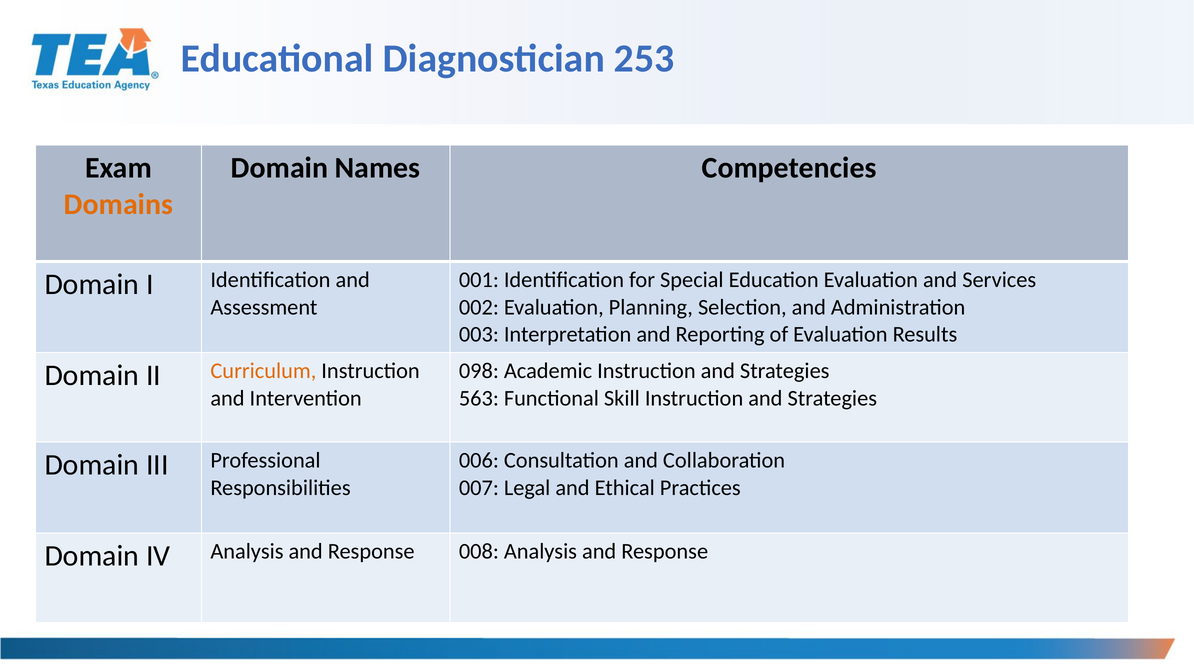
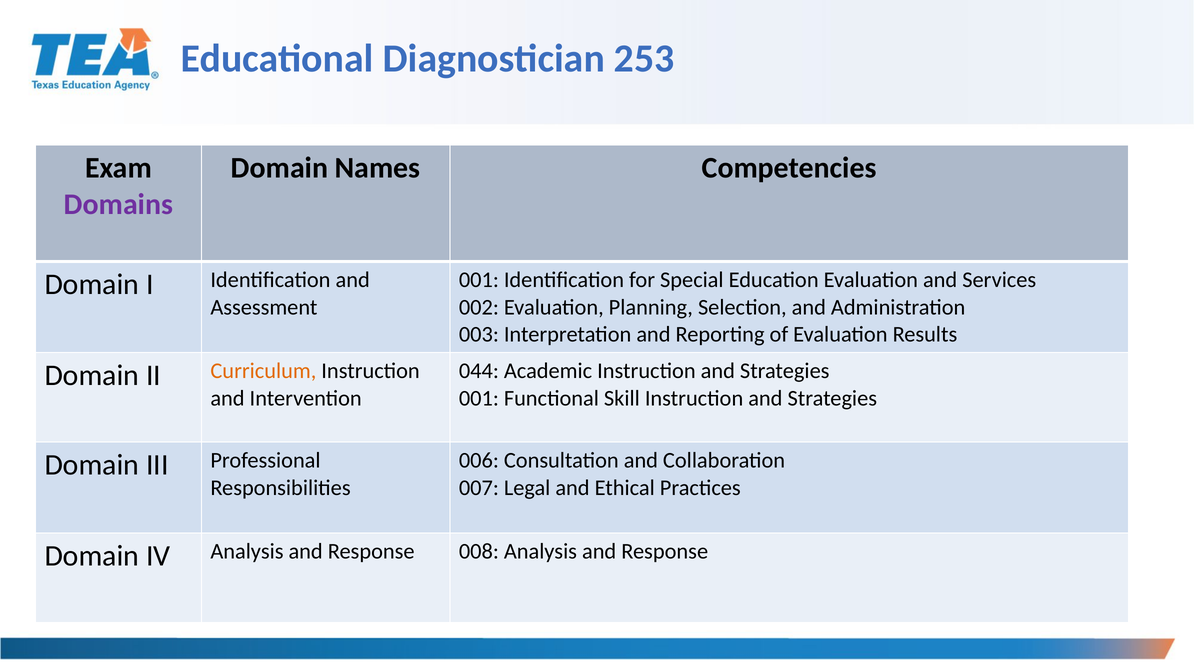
Domains colour: orange -> purple
098: 098 -> 044
563 at (479, 398): 563 -> 001
